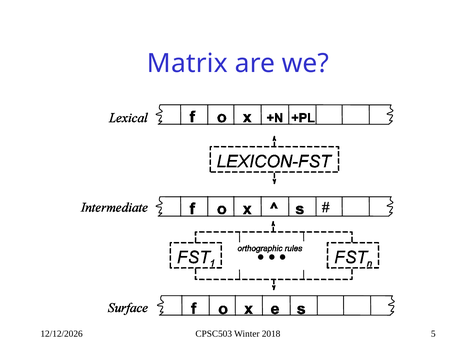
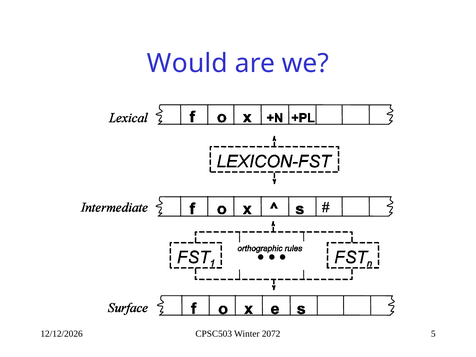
Matrix: Matrix -> Would
2018: 2018 -> 2072
